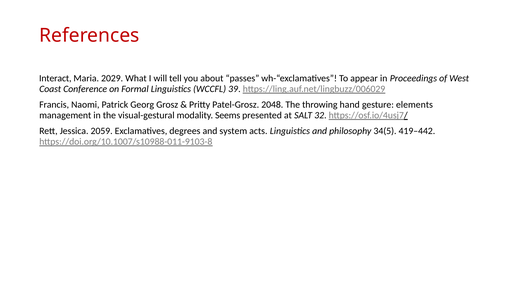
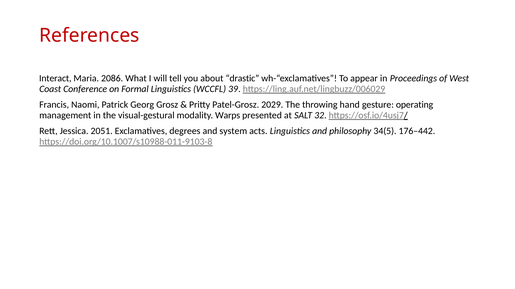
2029: 2029 -> 2086
passes: passes -> drastic
2048: 2048 -> 2029
elements: elements -> operating
Seems: Seems -> Warps
2059: 2059 -> 2051
419–442: 419–442 -> 176–442
